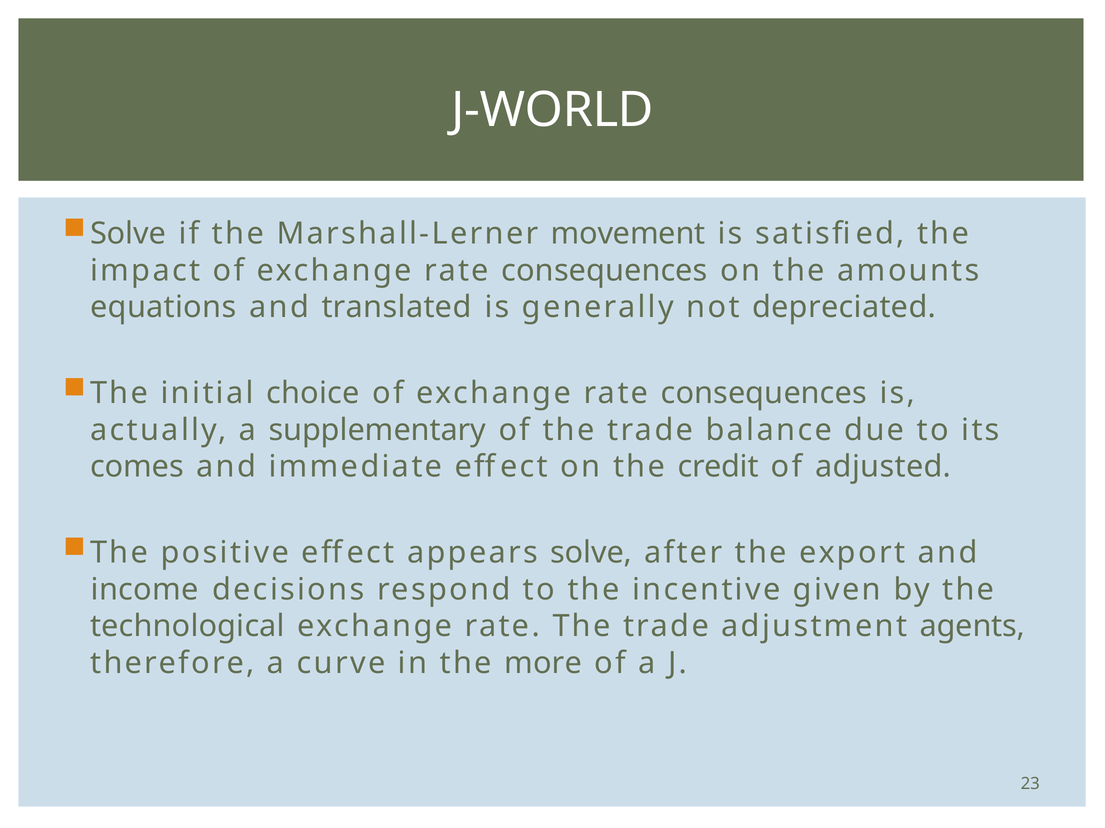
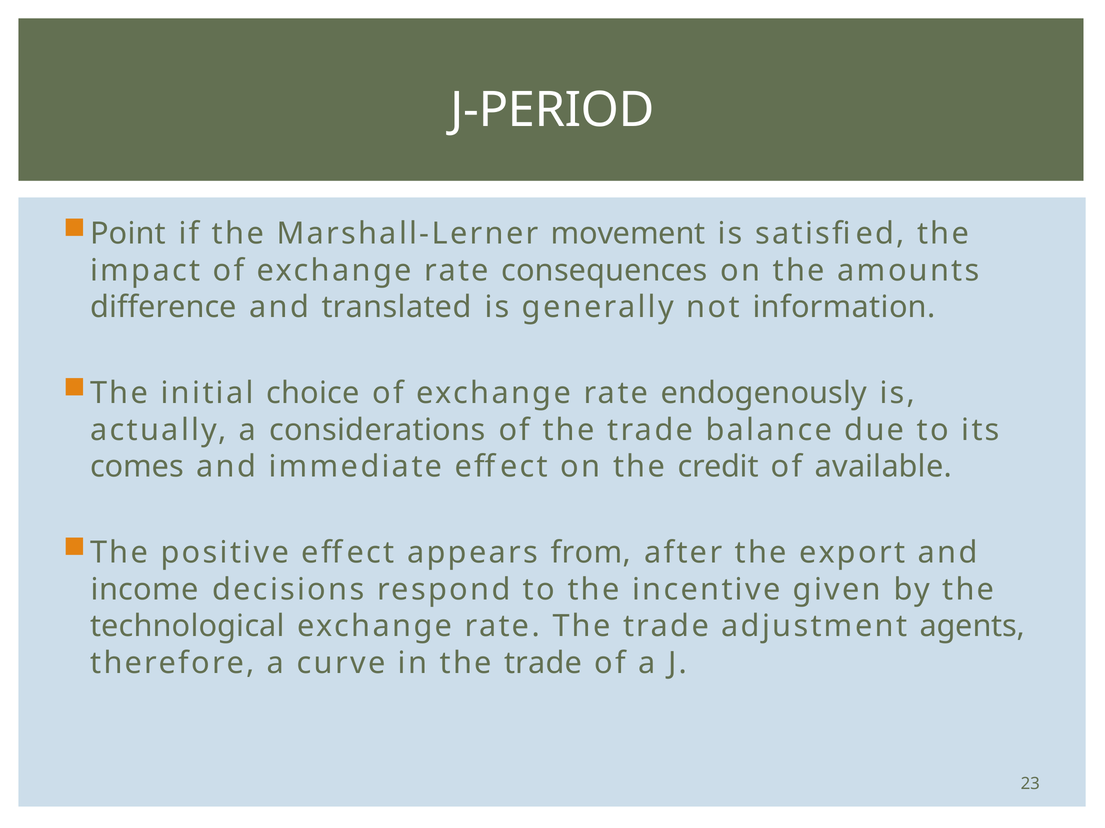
J-WORLD: J-WORLD -> J-PERIOD
Solve at (128, 234): Solve -> Point
equations: equations -> difference
depreciated: depreciated -> information
consequences at (764, 393): consequences -> endogenously
supplementary: supplementary -> considerations
adjusted: adjusted -> available
appears solve: solve -> from
in the more: more -> trade
